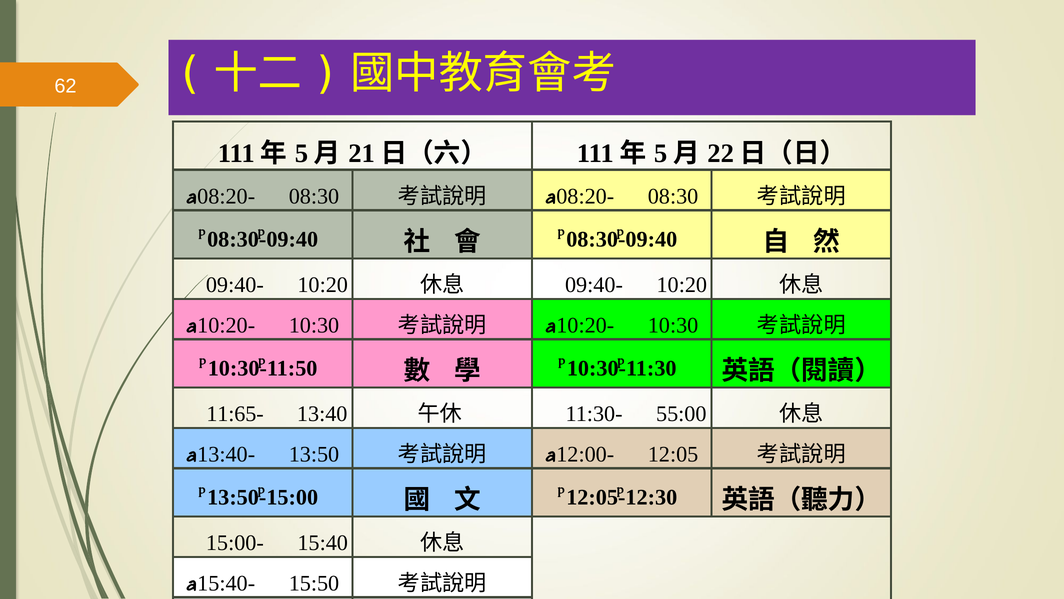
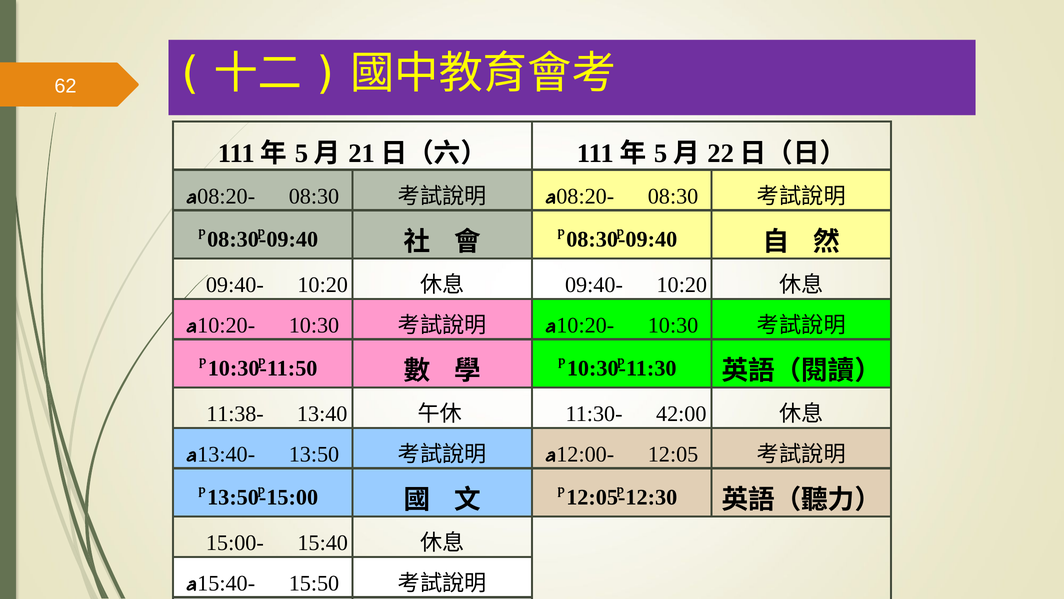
11:65-: 11:65- -> 11:38-
55:00: 55:00 -> 42:00
